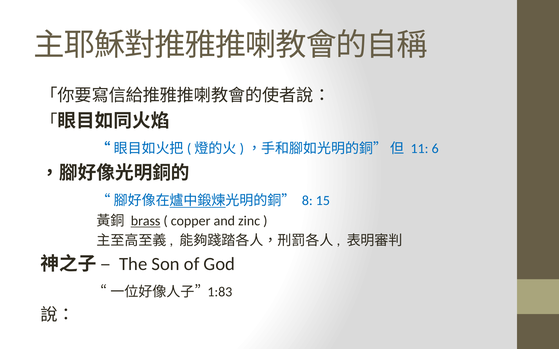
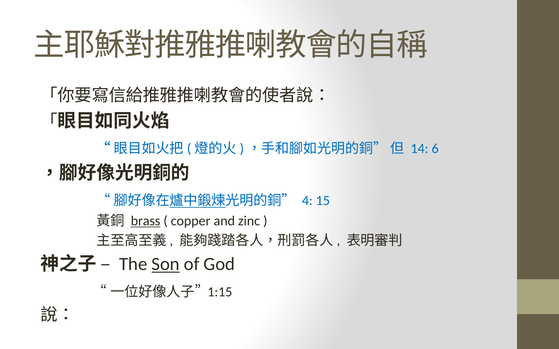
11: 11 -> 14
8: 8 -> 4
Son underline: none -> present
1:83: 1:83 -> 1:15
